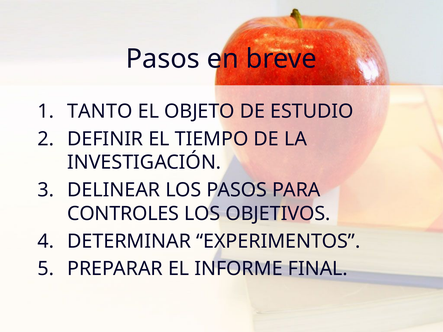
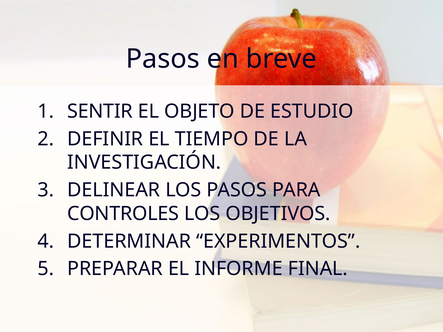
TANTO: TANTO -> SENTIR
